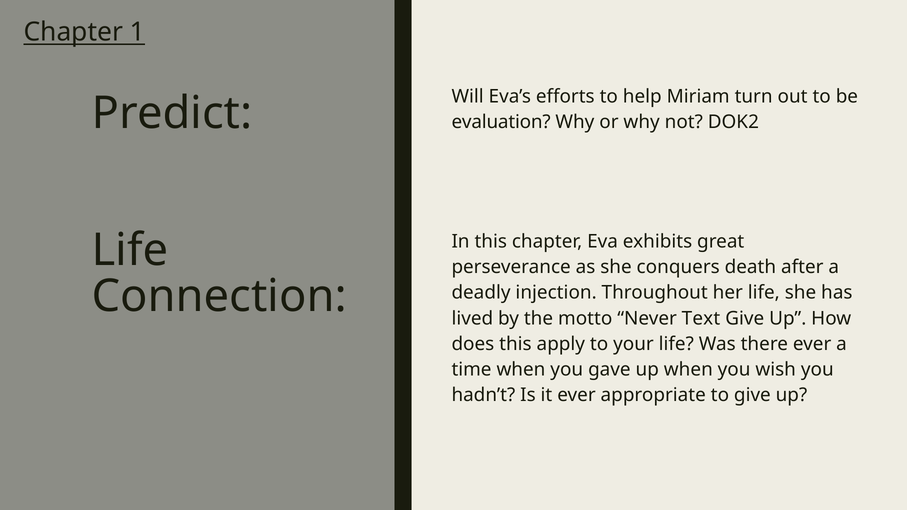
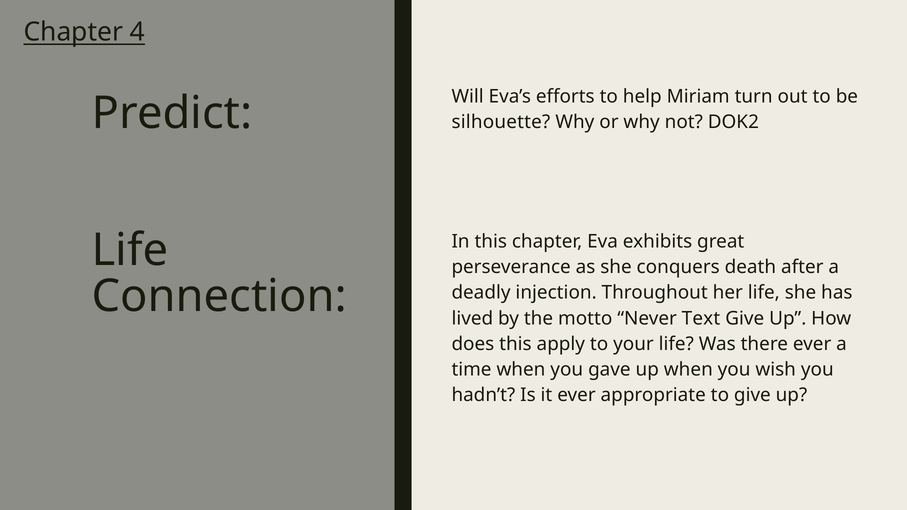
1: 1 -> 4
evaluation: evaluation -> silhouette
